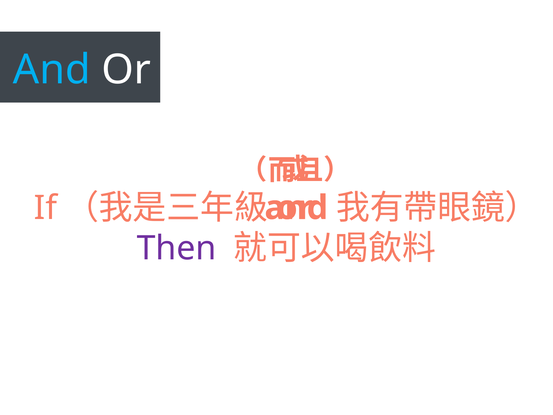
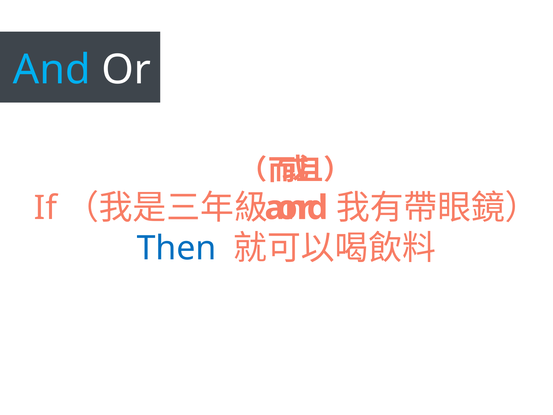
Then colour: purple -> blue
